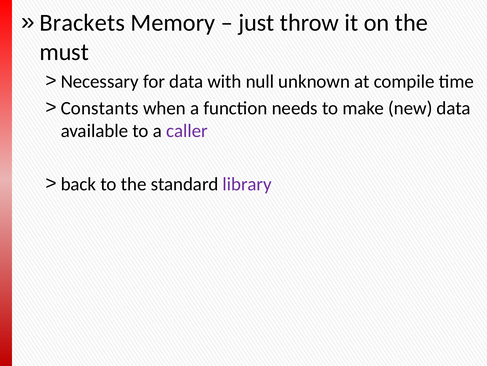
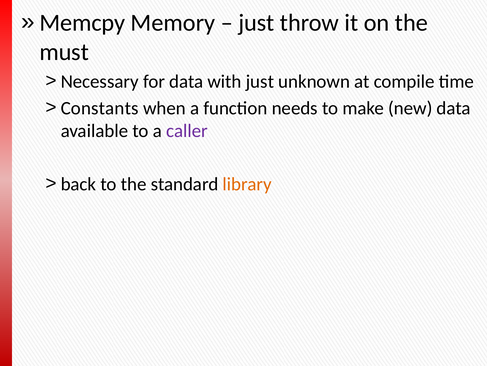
Brackets: Brackets -> Memcpy
with null: null -> just
library colour: purple -> orange
